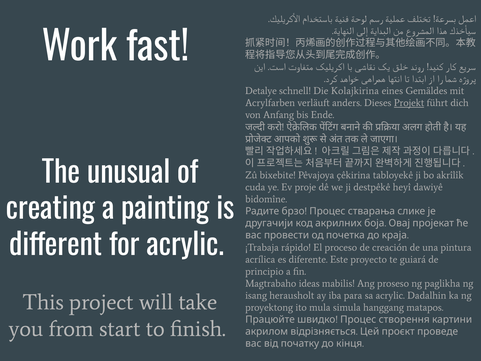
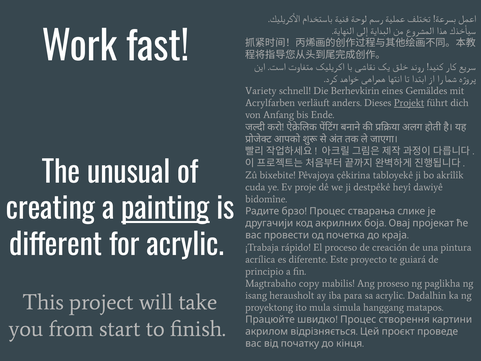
Detalye: Detalye -> Variety
Kolajkirina: Kolajkirina -> Berhevkirin
painting underline: none -> present
ideas: ideas -> copy
